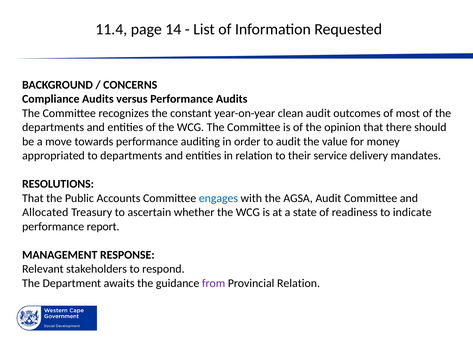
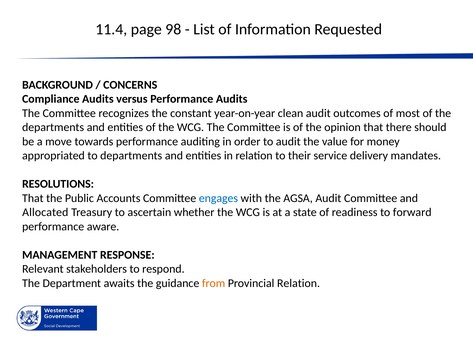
14: 14 -> 98
indicate: indicate -> forward
report: report -> aware
from colour: purple -> orange
